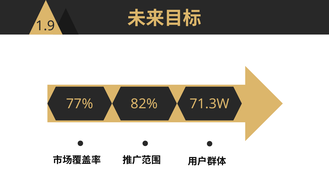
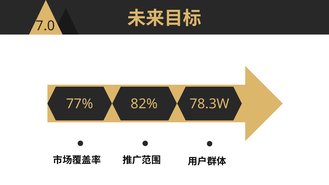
1.9: 1.9 -> 7.0
71.3W: 71.3W -> 78.3W
